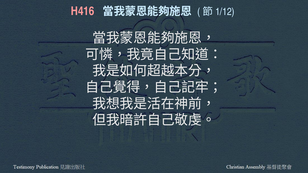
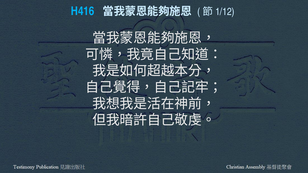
H416 colour: pink -> light blue
